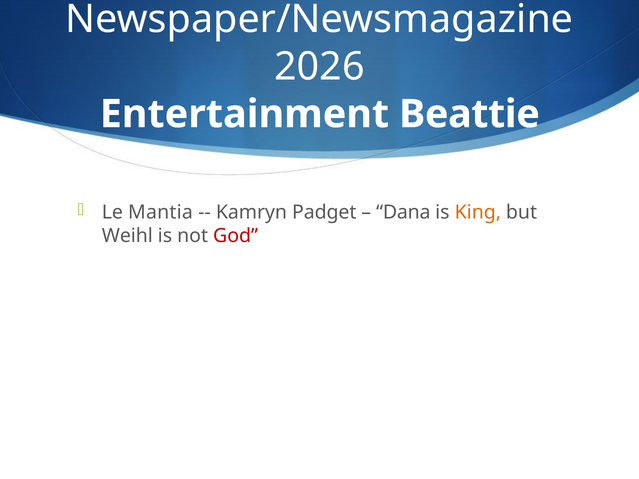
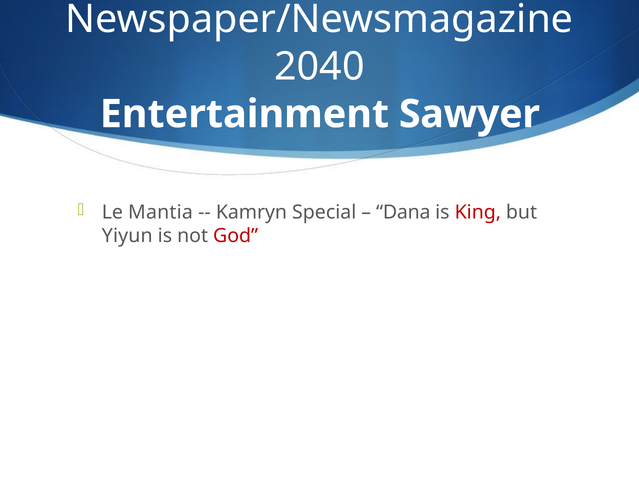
2026: 2026 -> 2040
Beattie: Beattie -> Sawyer
Padget: Padget -> Special
King colour: orange -> red
Weihl: Weihl -> Yiyun
